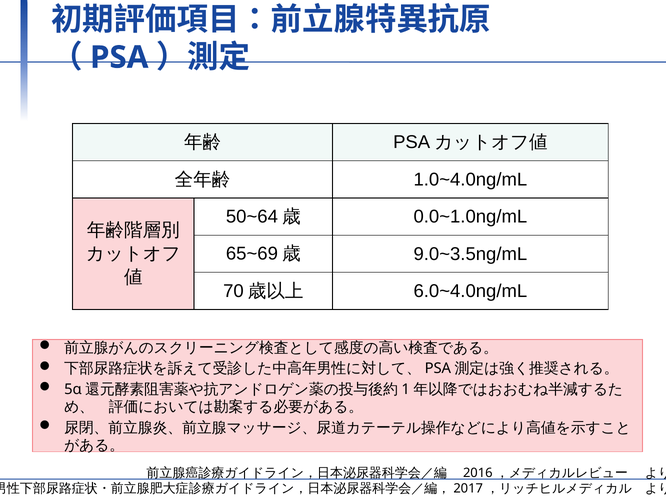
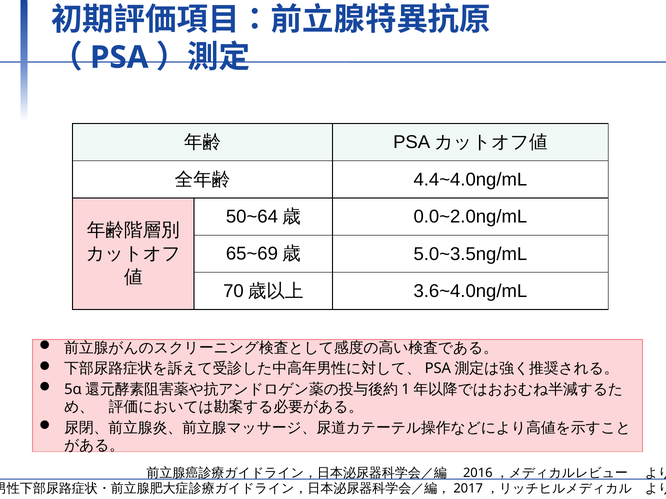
1.0~4.0ng/mL: 1.0~4.0ng/mL -> 4.4~4.0ng/mL
0.0~1.0ng/mL: 0.0~1.0ng/mL -> 0.0~2.0ng/mL
9.0~3.5ng/mL: 9.0~3.5ng/mL -> 5.0~3.5ng/mL
6.0~4.0ng/mL: 6.0~4.0ng/mL -> 3.6~4.0ng/mL
